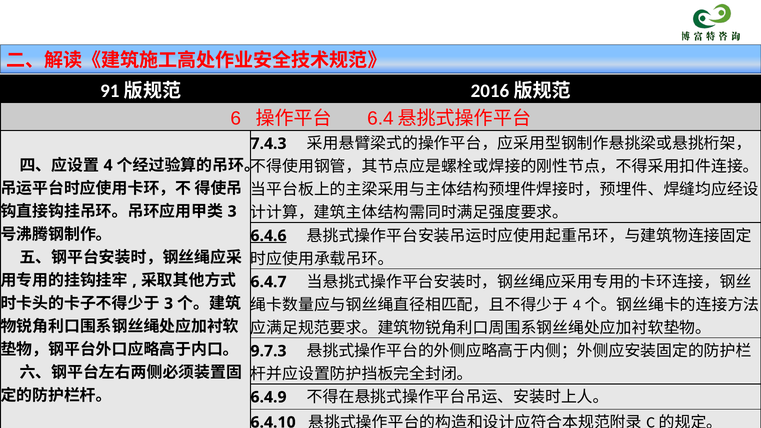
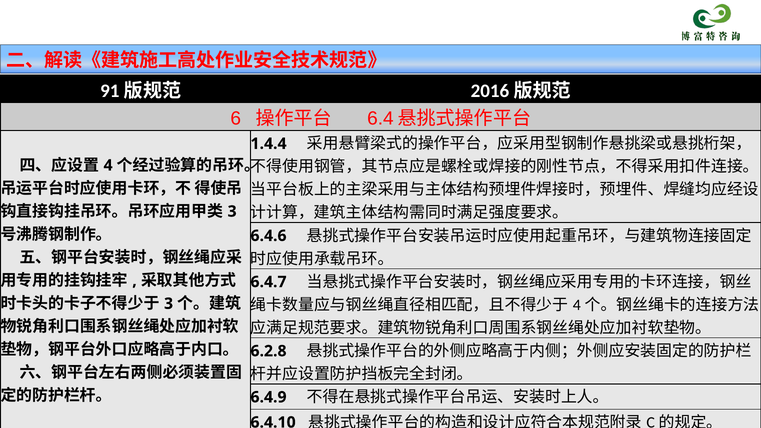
7.4.3: 7.4.3 -> 1.4.4
6.4.6 underline: present -> none
9.7.3: 9.7.3 -> 6.2.8
